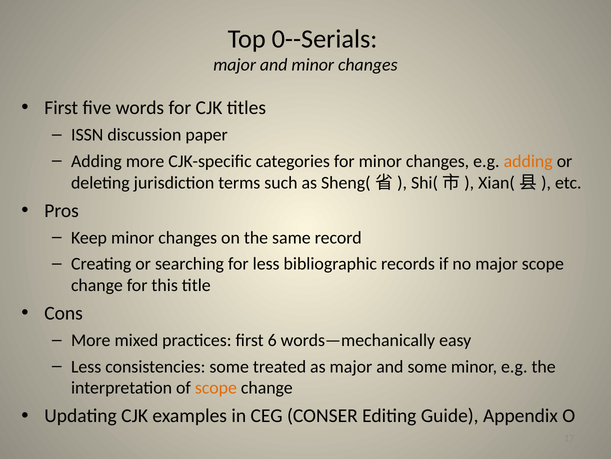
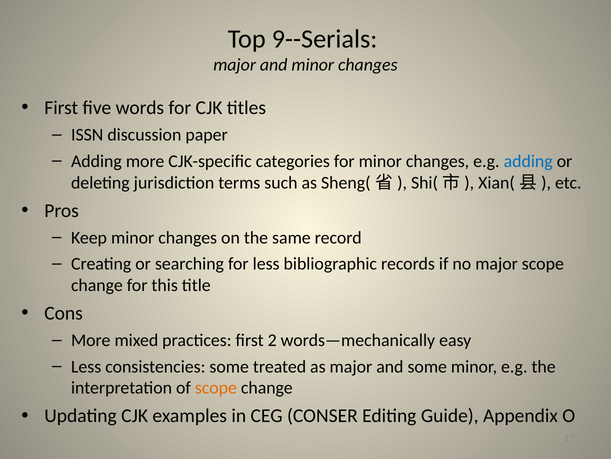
0--Serials: 0--Serials -> 9--Serials
adding at (528, 161) colour: orange -> blue
6: 6 -> 2
